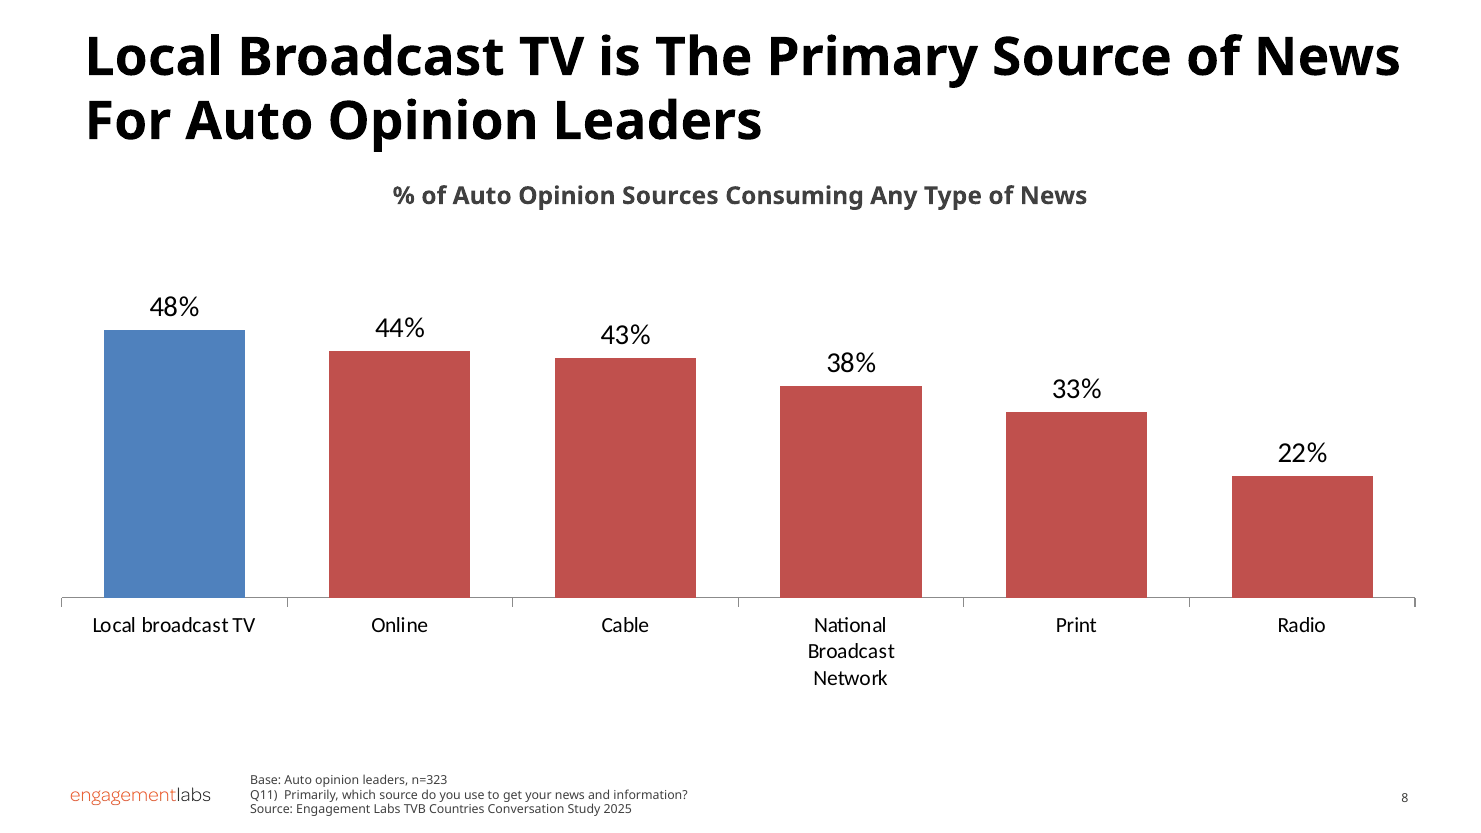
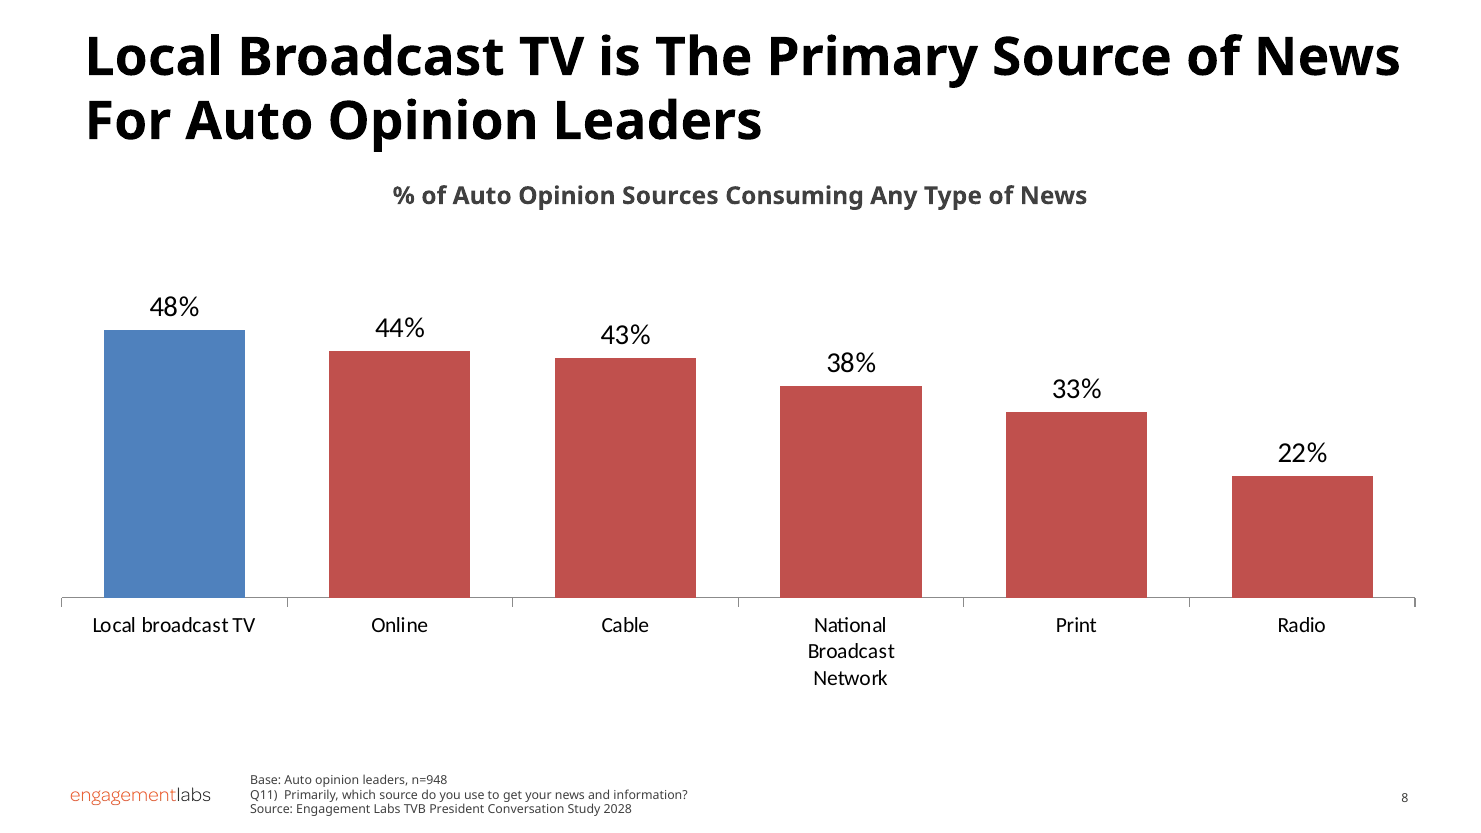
n=323: n=323 -> n=948
Countries: Countries -> President
2025: 2025 -> 2028
